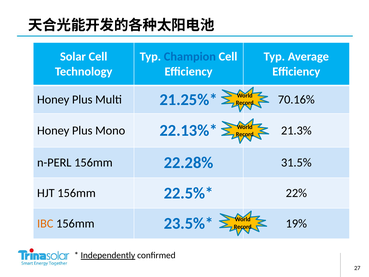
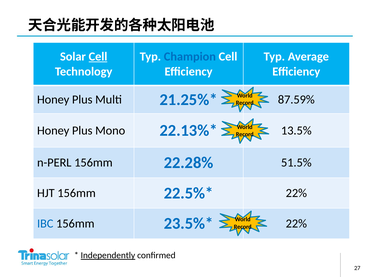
Cell at (98, 57) underline: none -> present
70.16%: 70.16% -> 87.59%
21.3%: 21.3% -> 13.5%
31.5%: 31.5% -> 51.5%
IBC colour: orange -> blue
19% at (296, 223): 19% -> 22%
